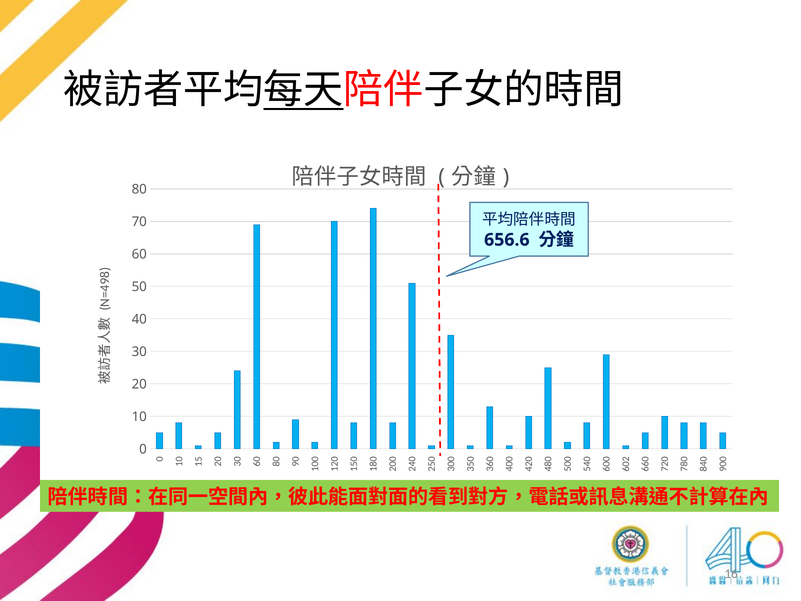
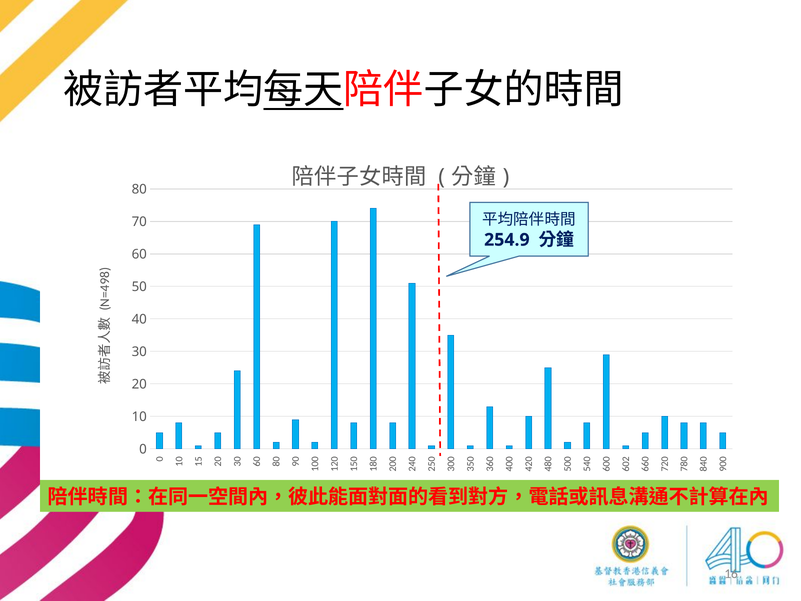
656.6: 656.6 -> 254.9
